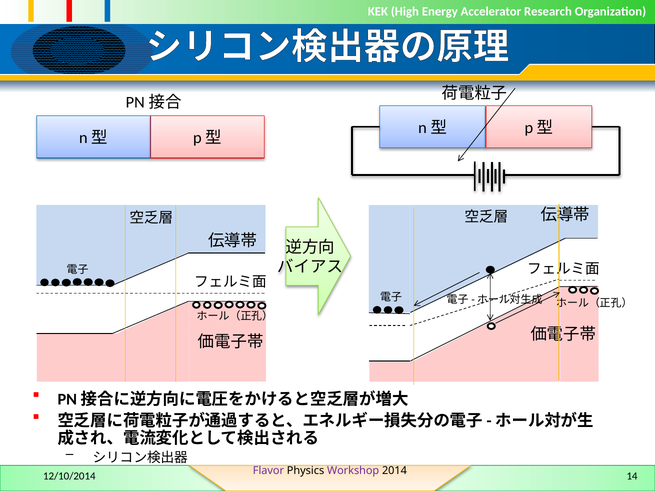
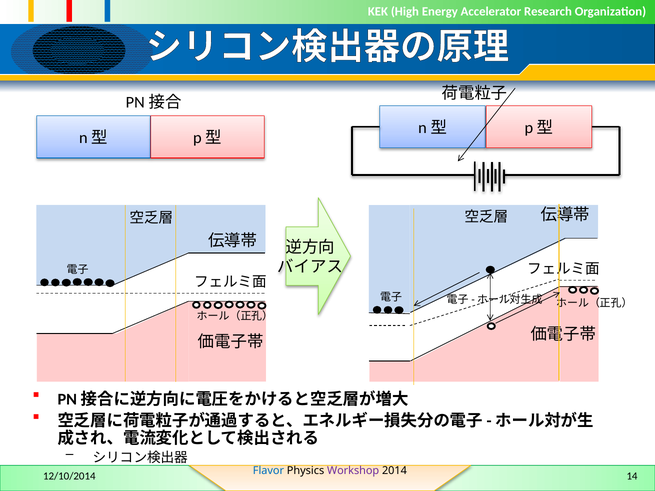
Flavor colour: purple -> blue
